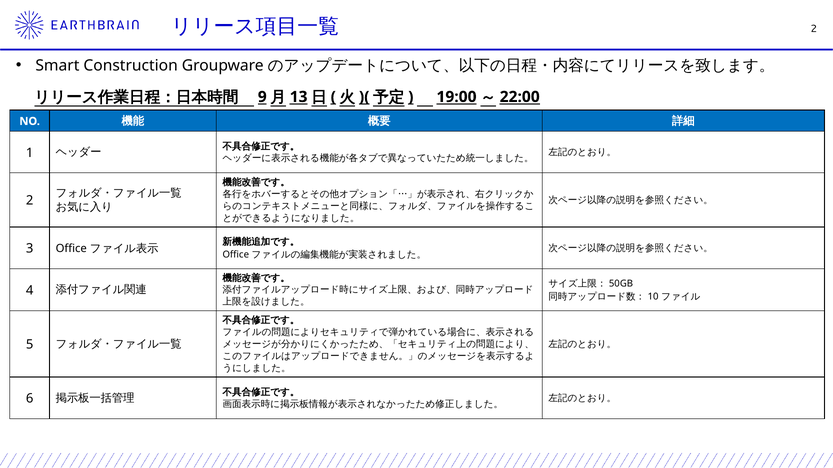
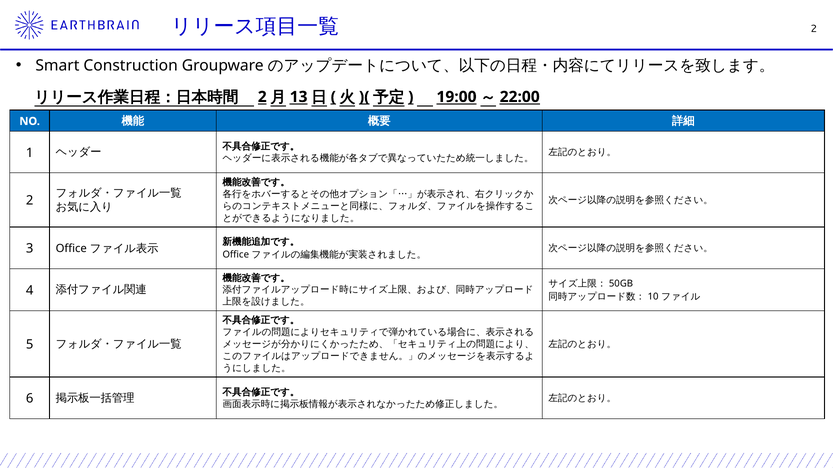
9 at (262, 97): 9 -> 2
